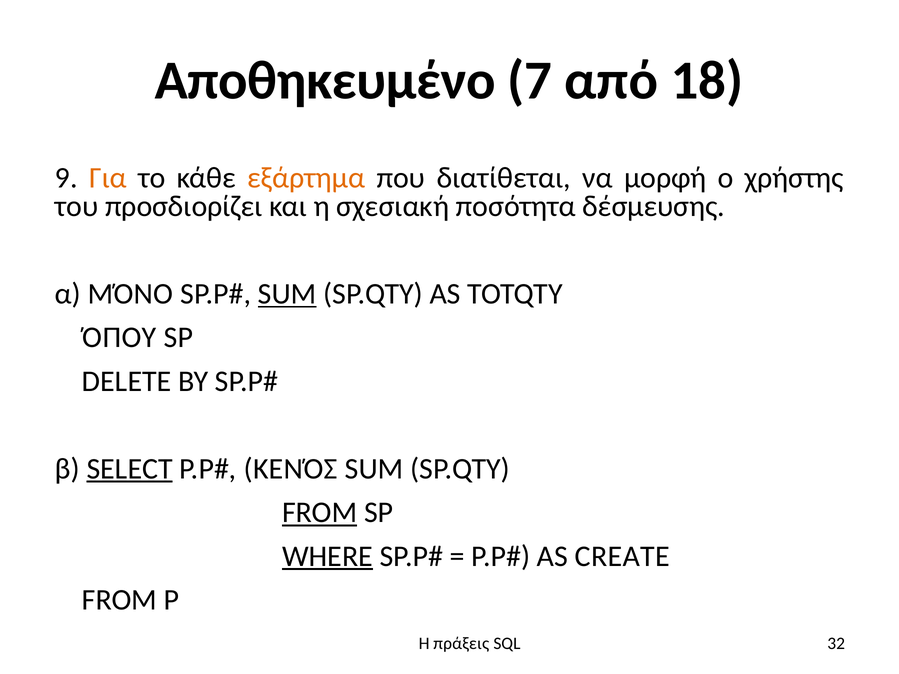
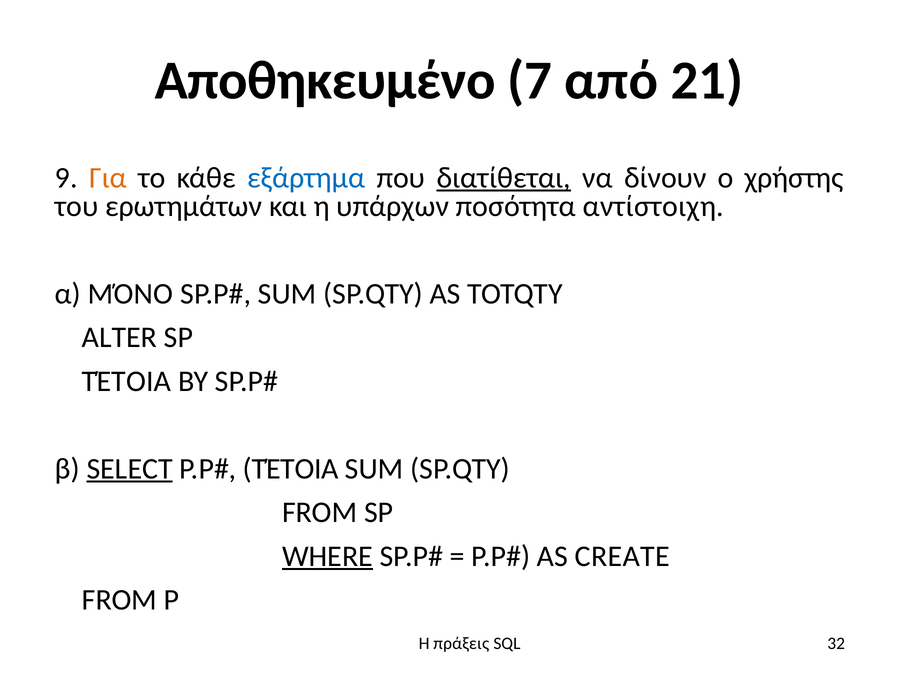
18: 18 -> 21
εξάρτημα colour: orange -> blue
διατίθεται underline: none -> present
μορφή: μορφή -> δίνουν
προσδιορίζει: προσδιορίζει -> ερωτημάτων
σχεσιακή: σχεσιακή -> υπάρχων
δέσμευσης: δέσμευσης -> αντίστοιχη
SUM at (287, 294) underline: present -> none
ΌΠΟΥ: ΌΠΟΥ -> ALTER
DELETE at (127, 381): DELETE -> ΤΈΤΟΙΑ
ΚΕΝΌΣ at (291, 469): ΚΕΝΌΣ -> ΤΈΤΟΙΑ
FROM at (320, 513) underline: present -> none
